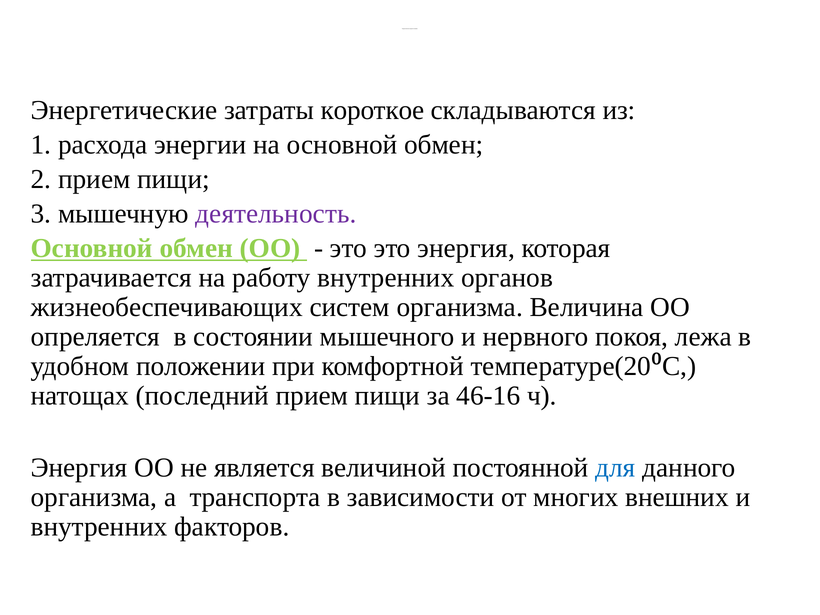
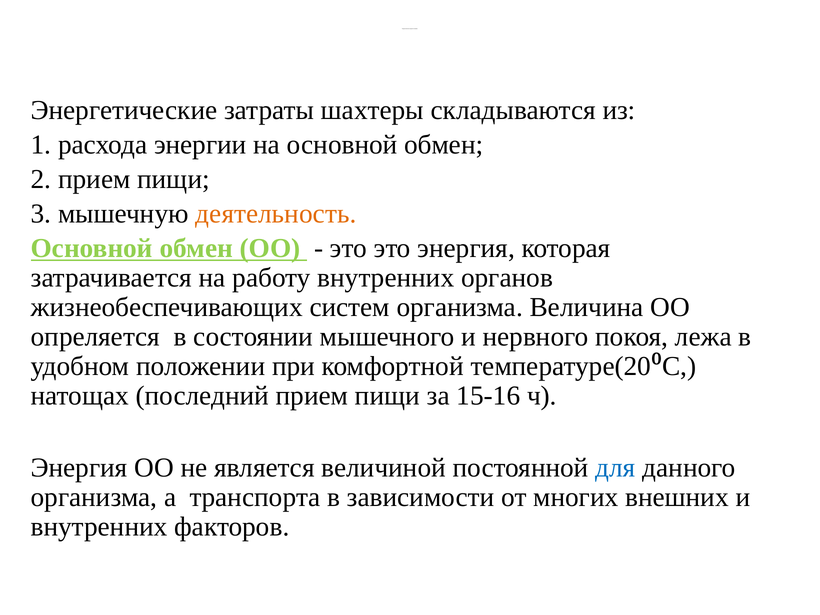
короткое: короткое -> шахтеры
деятельность colour: purple -> orange
46-16: 46-16 -> 15-16
